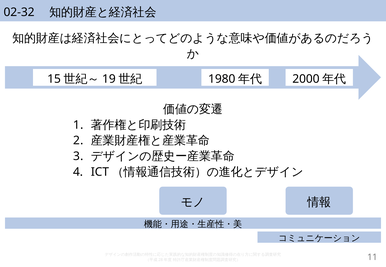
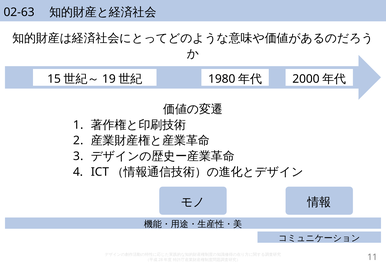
02-32: 02-32 -> 02-63
